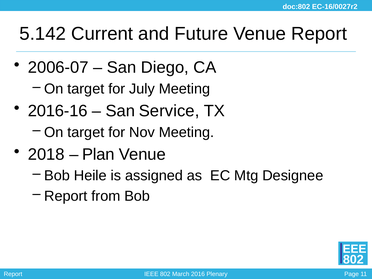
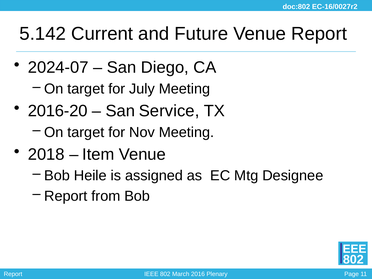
2006-07: 2006-07 -> 2024-07
2016-16: 2016-16 -> 2016-20
Plan: Plan -> Item
